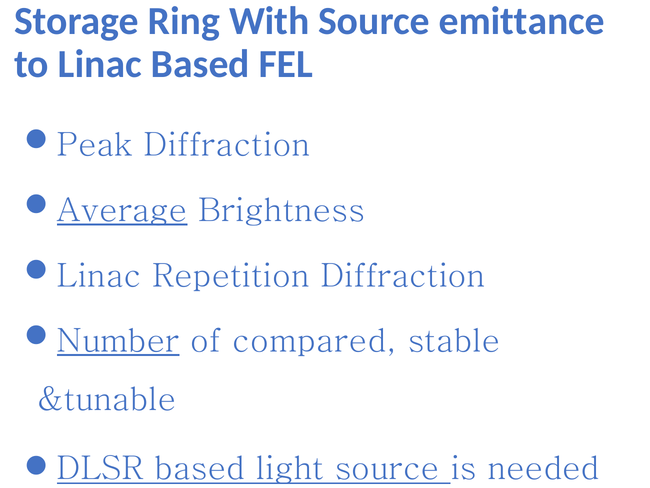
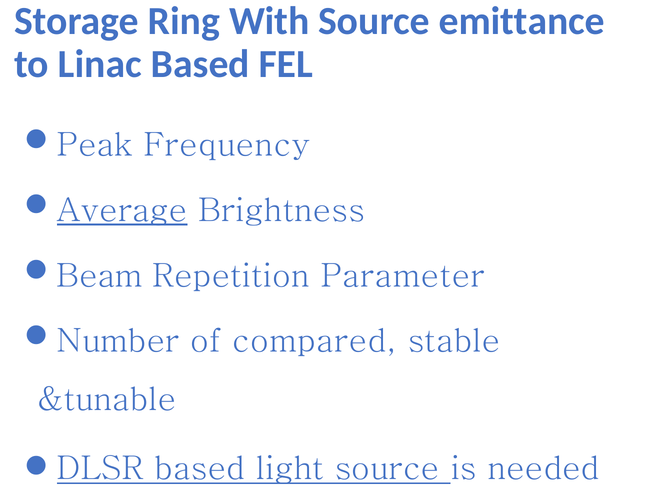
Peak Diffraction: Diffraction -> Frequency
Linac at (99, 276): Linac -> Beam
Repetition Diffraction: Diffraction -> Parameter
Number underline: present -> none
